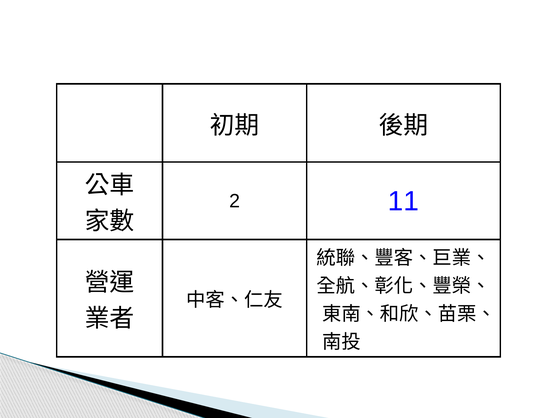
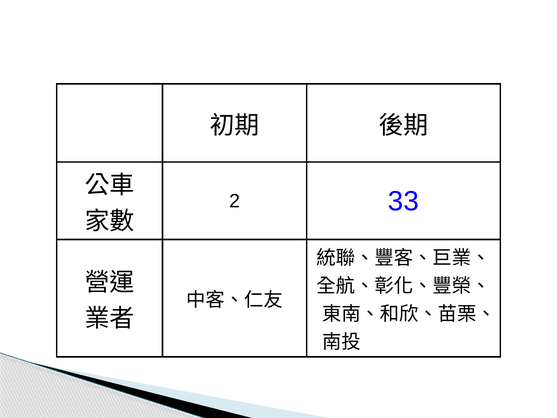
11: 11 -> 33
